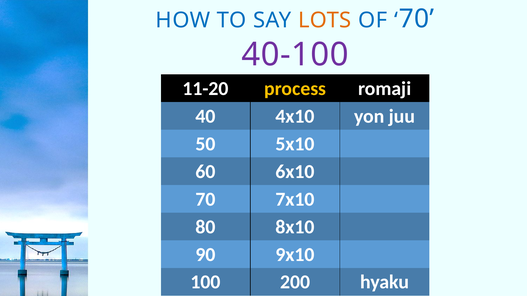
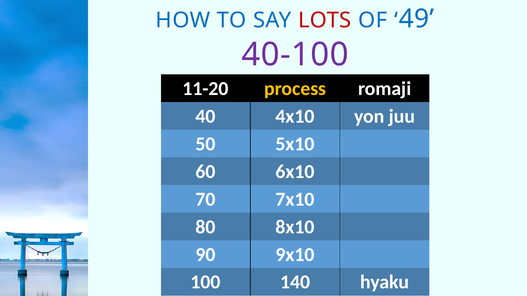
LOTS colour: orange -> red
70 at (416, 19): 70 -> 49
200: 200 -> 140
